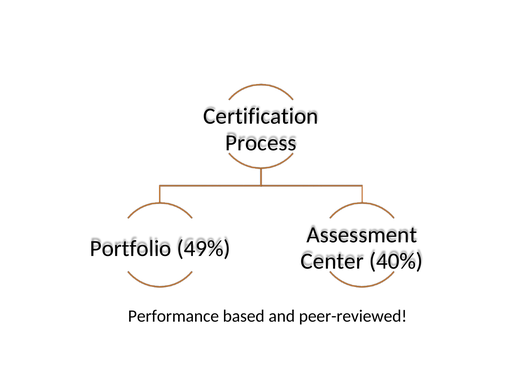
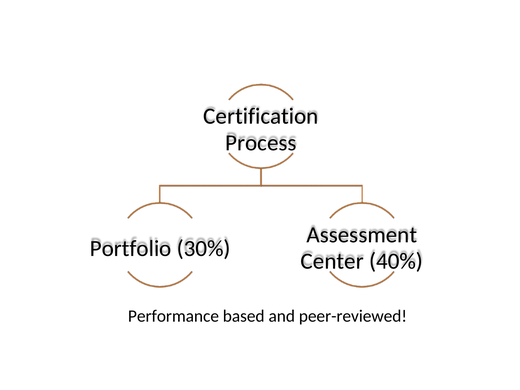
49%: 49% -> 30%
